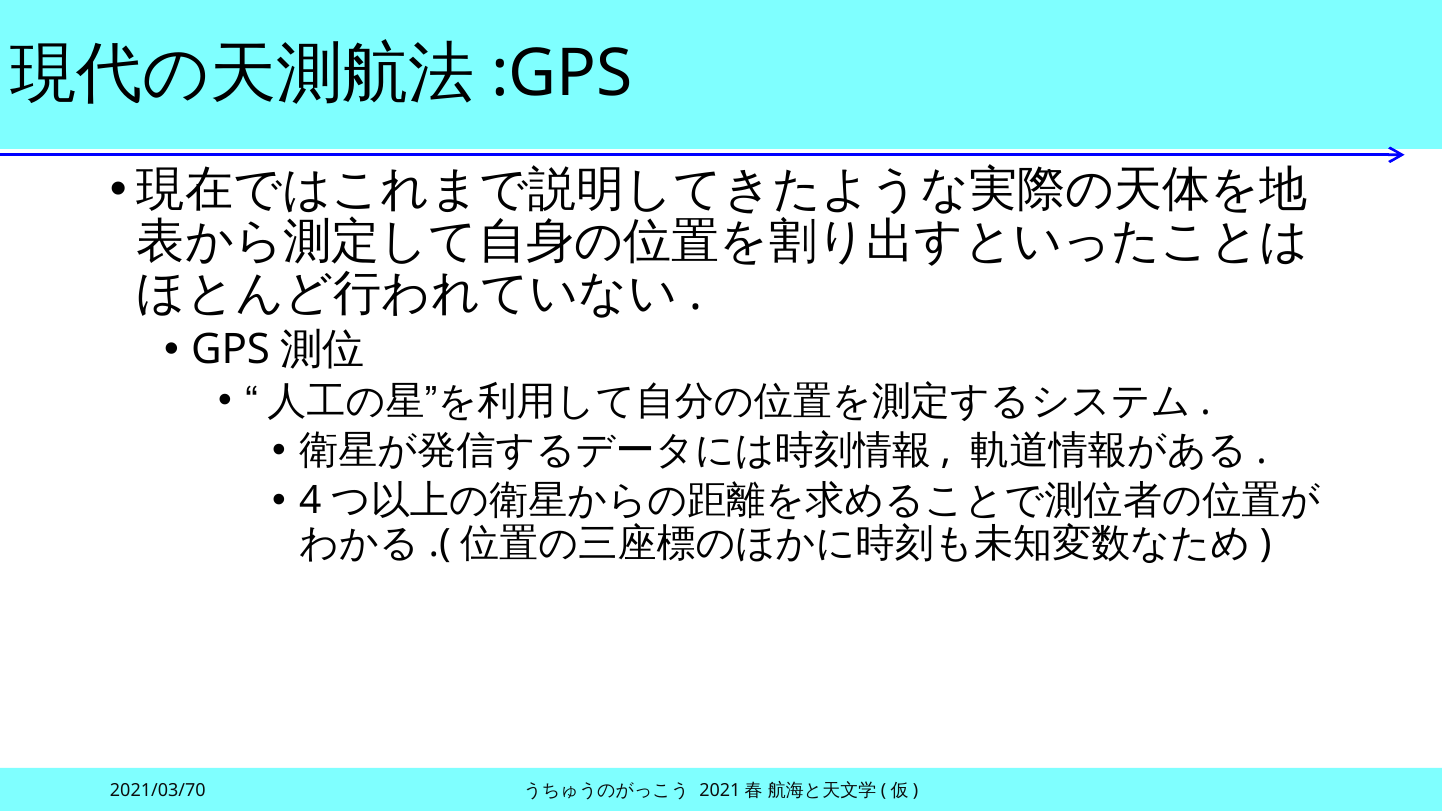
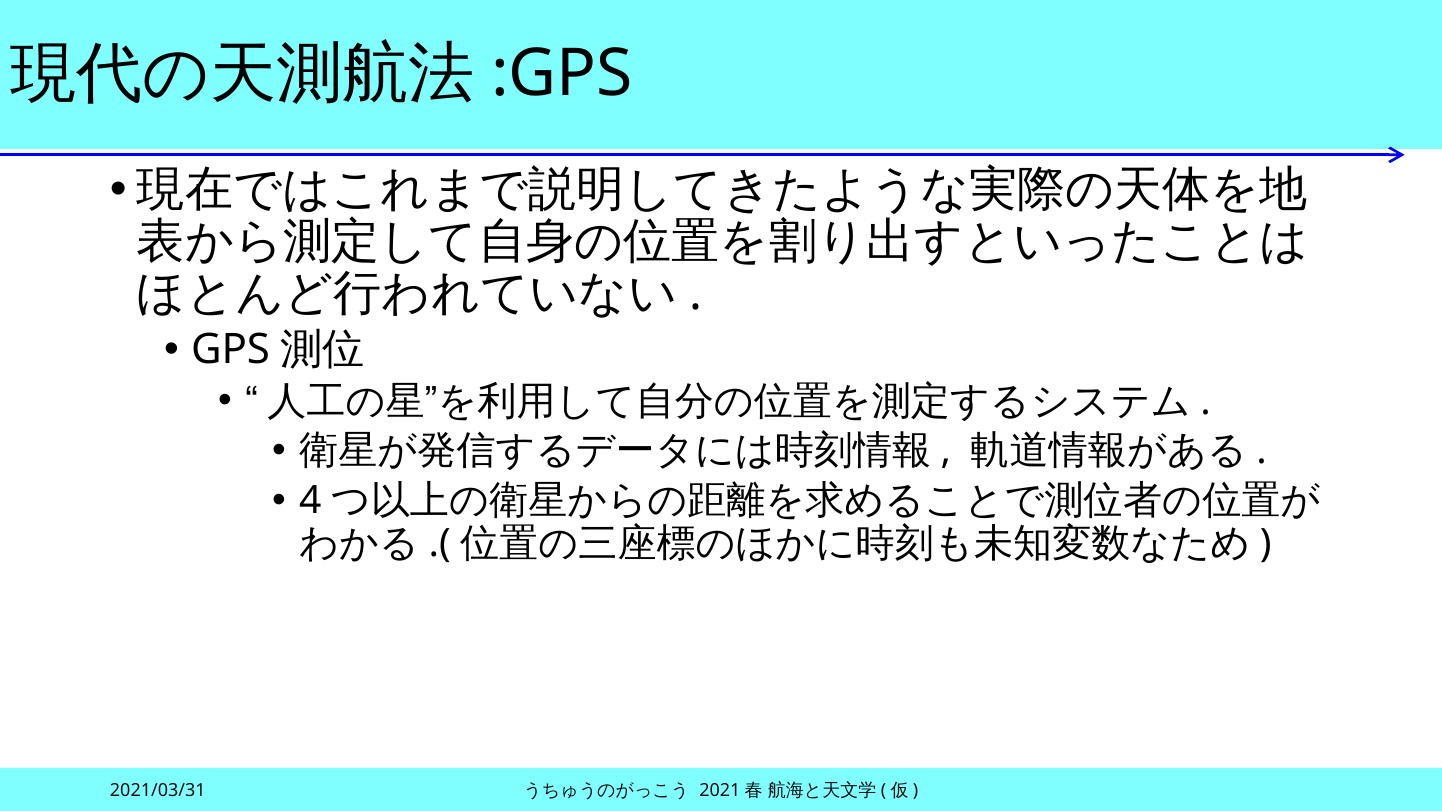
2021/03/70: 2021/03/70 -> 2021/03/31
